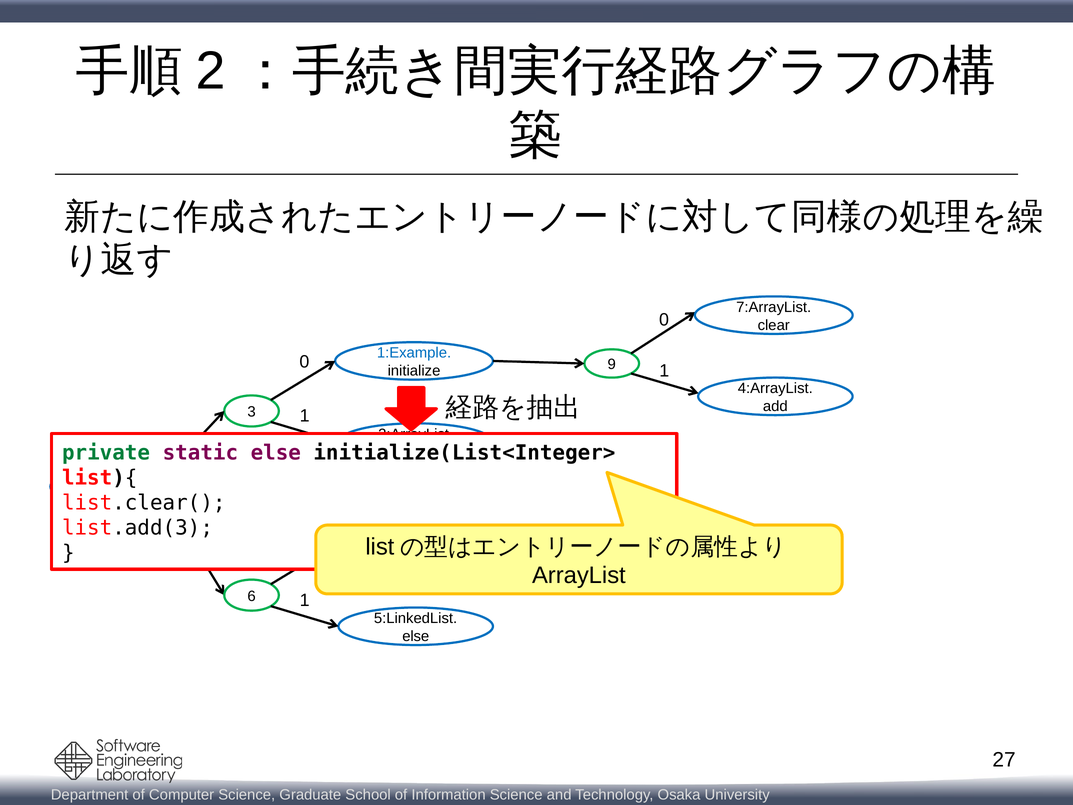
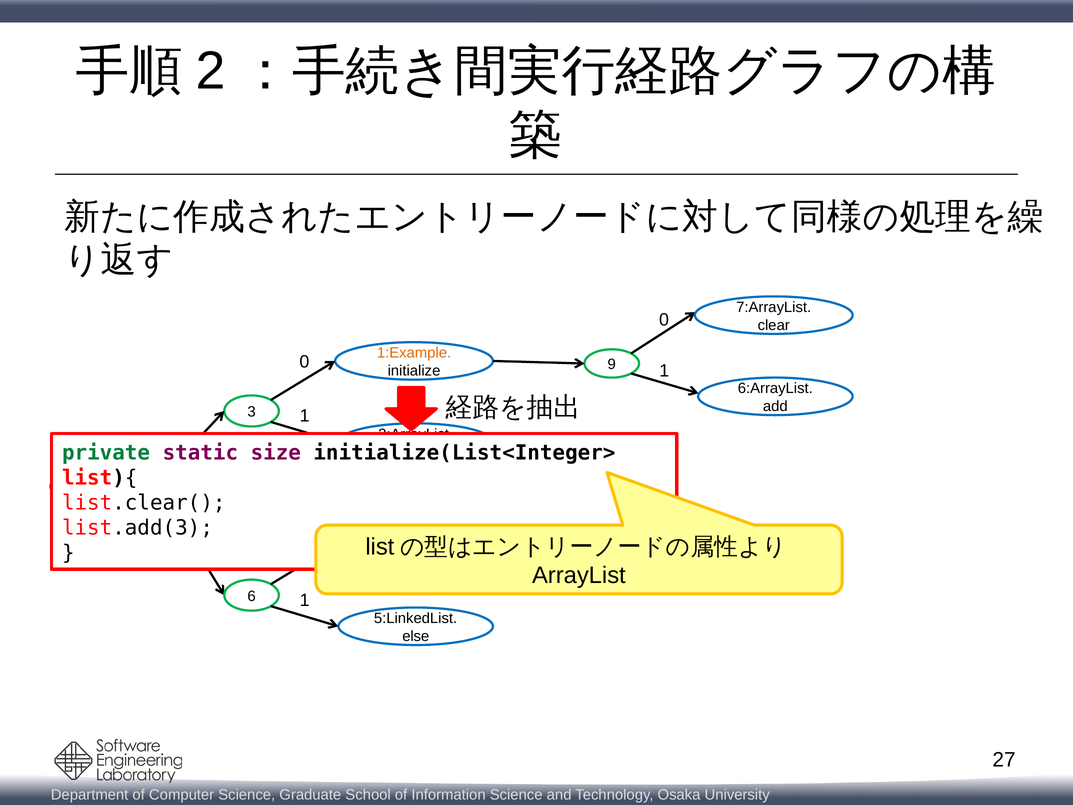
1:Example colour: blue -> orange
4:ArrayList: 4:ArrayList -> 6:ArrayList
static else: else -> size
